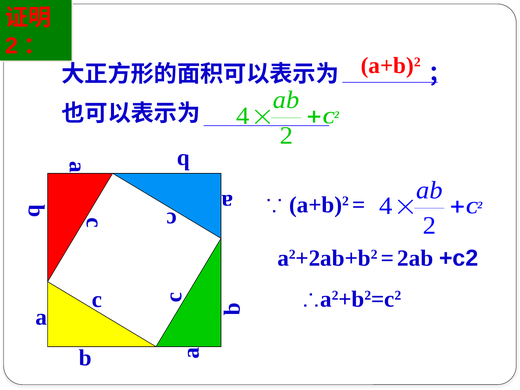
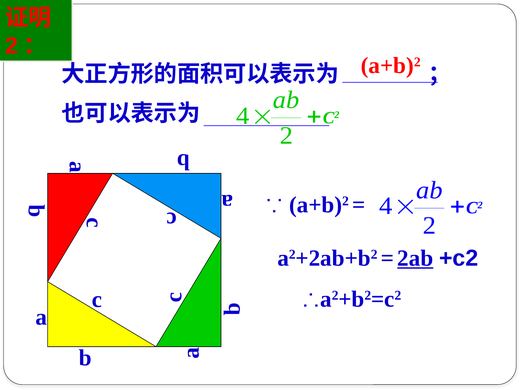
2ab underline: none -> present
